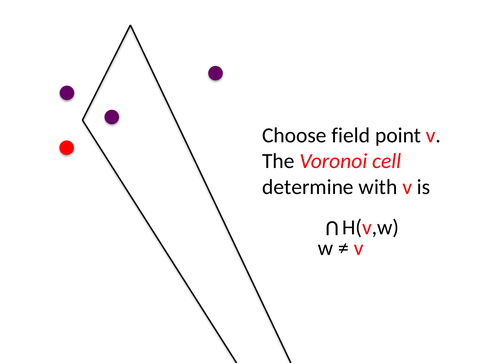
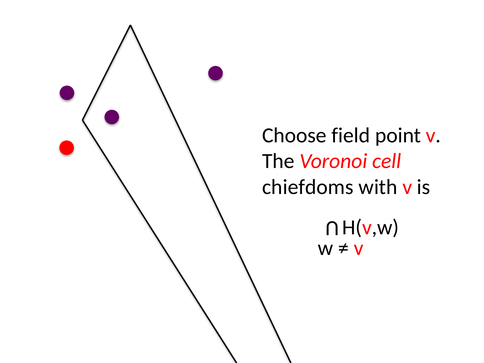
determine: determine -> chiefdoms
